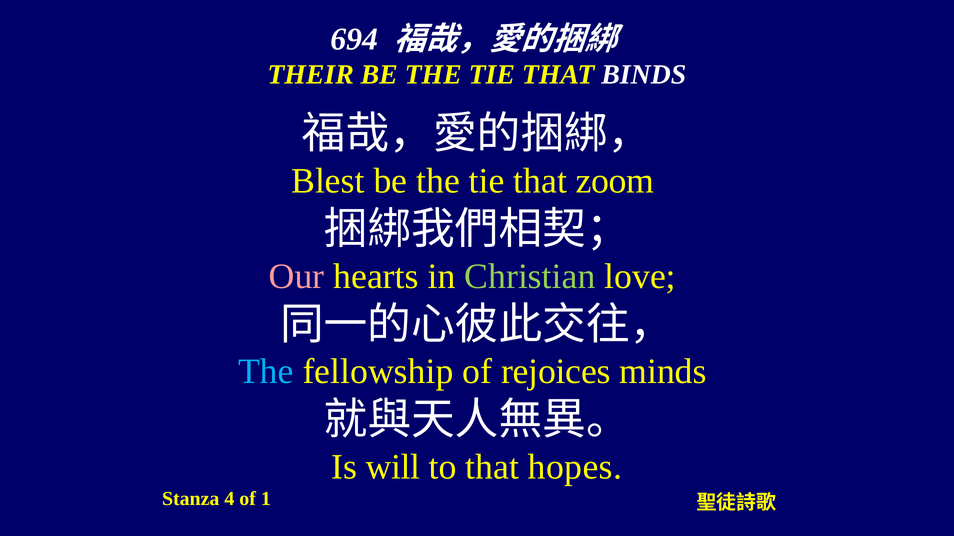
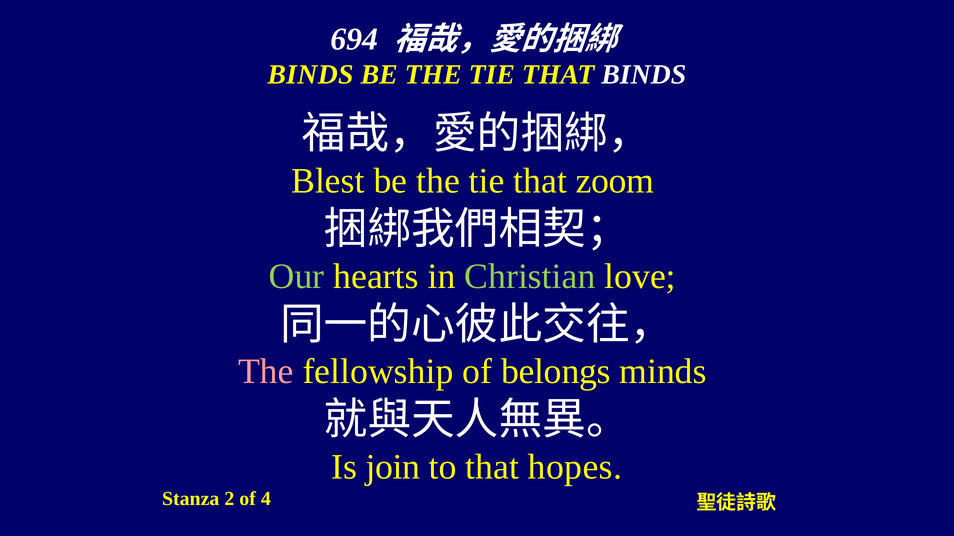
THEIR at (311, 75): THEIR -> BINDS
Our colour: pink -> light green
The at (266, 372) colour: light blue -> pink
rejoices: rejoices -> belongs
will: will -> join
4: 4 -> 2
1: 1 -> 4
